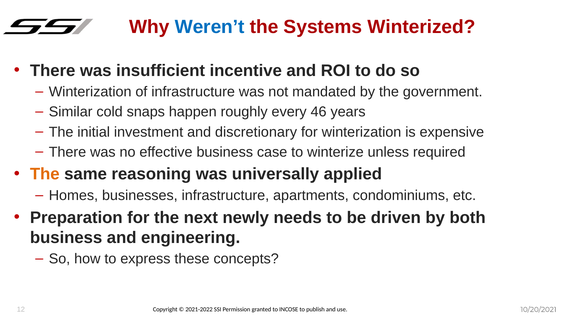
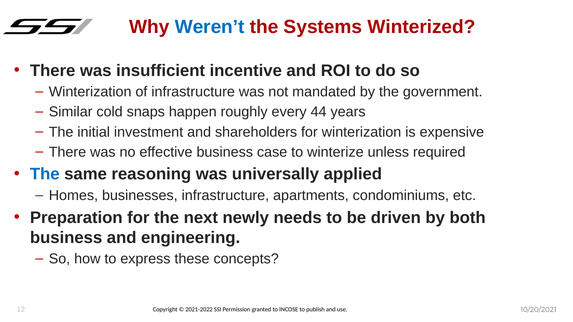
46: 46 -> 44
discretionary: discretionary -> shareholders
The at (45, 174) colour: orange -> blue
